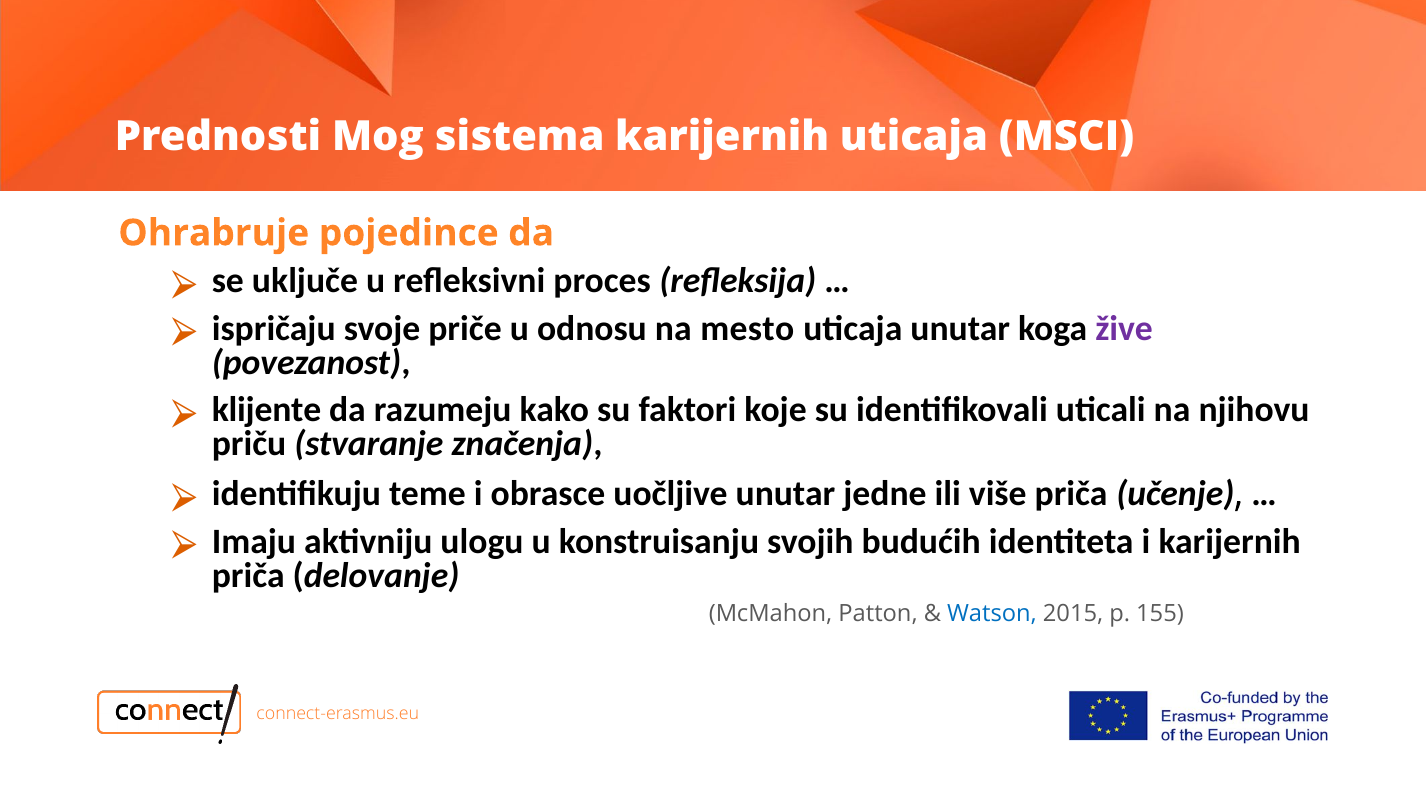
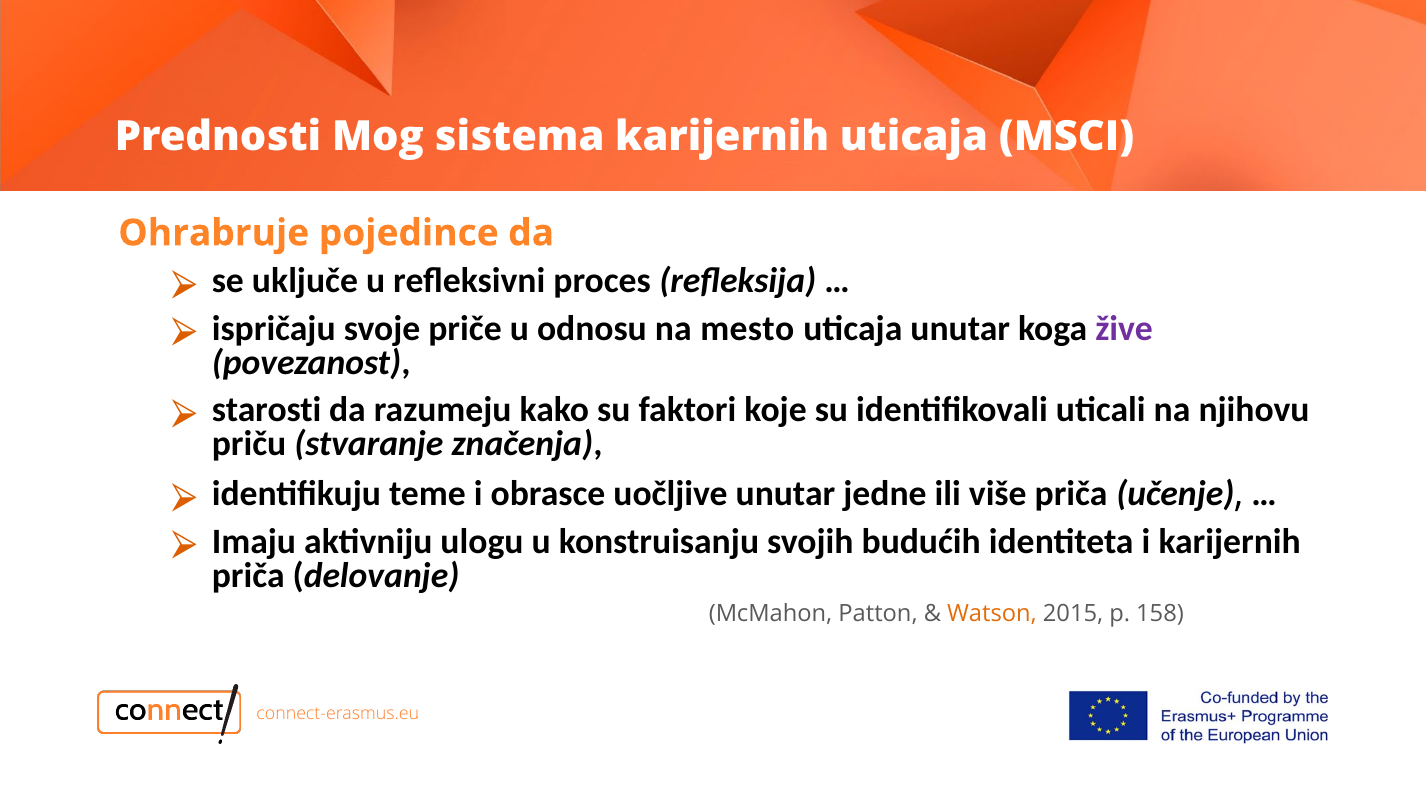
klijente: klijente -> starosti
Watson colour: blue -> orange
155: 155 -> 158
